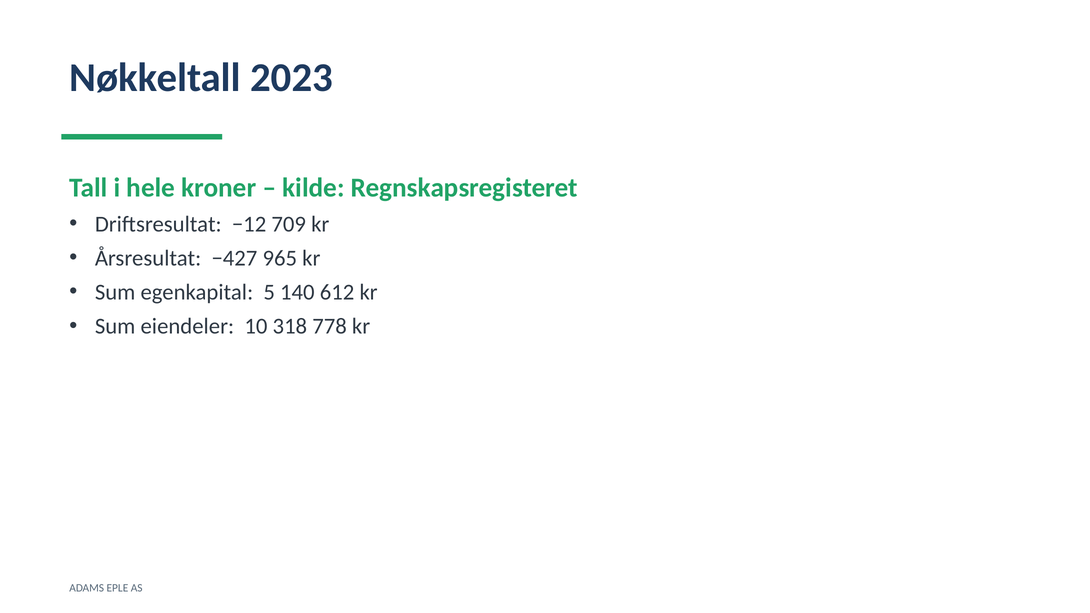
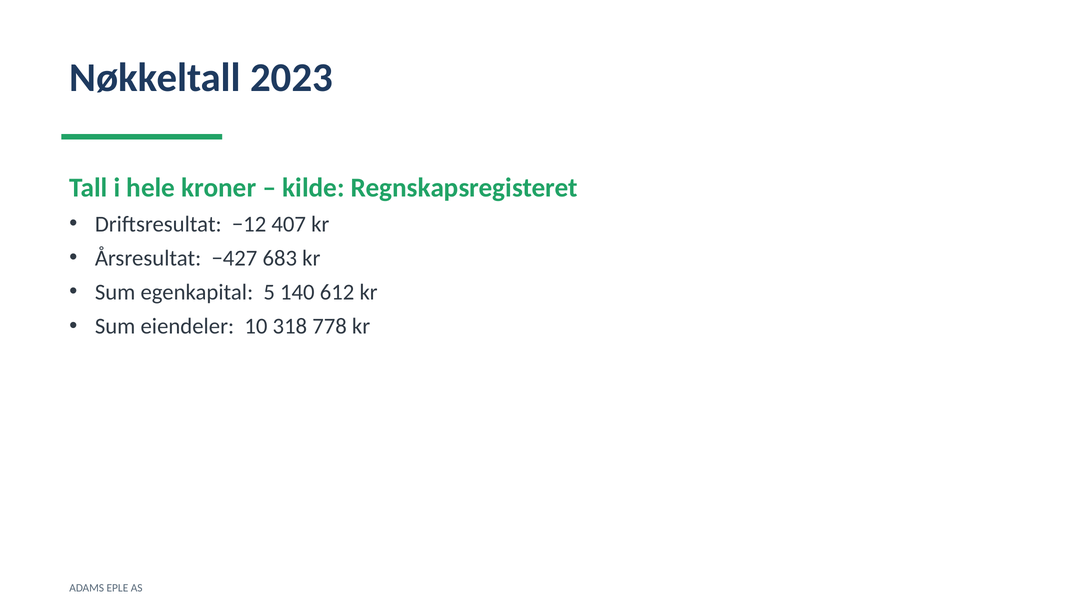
709: 709 -> 407
965: 965 -> 683
